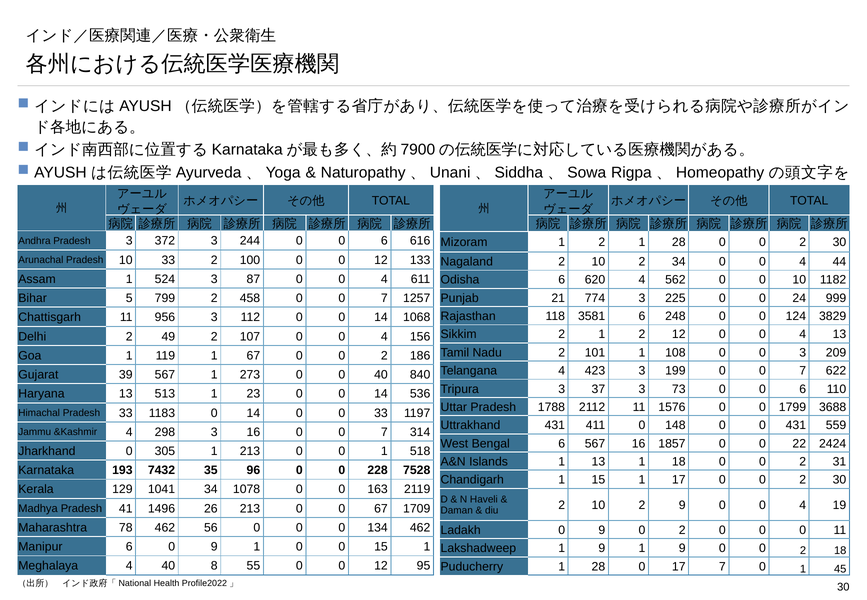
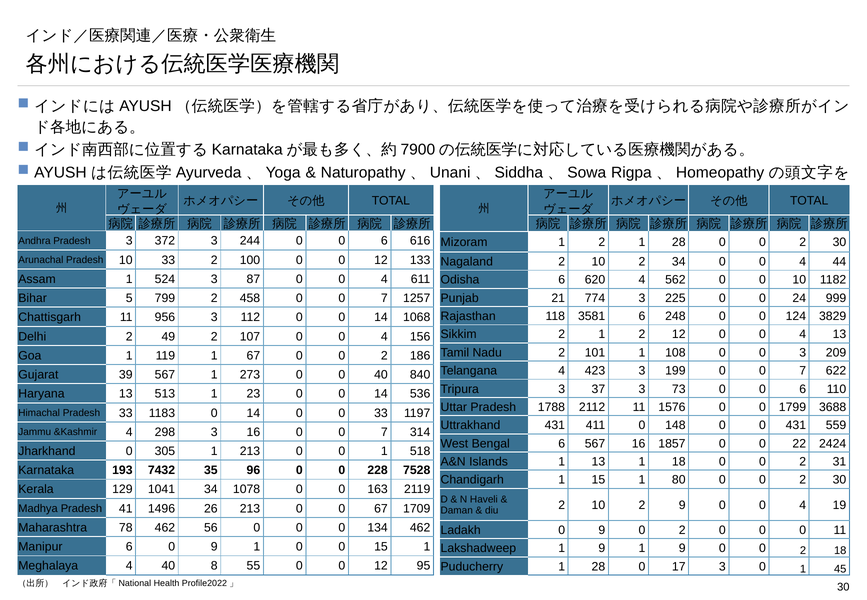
1 17: 17 -> 80
17 7: 7 -> 3
